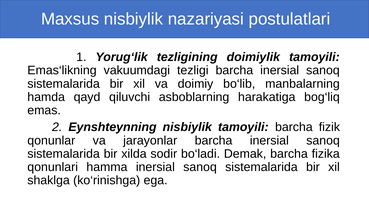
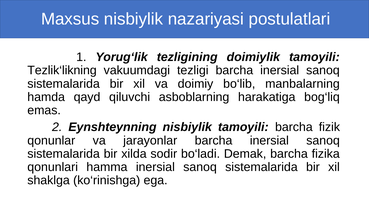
Emas‘likning: Emas‘likning -> Tezlik‘likning
